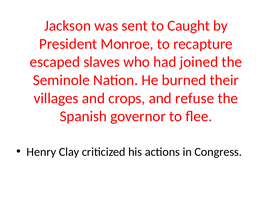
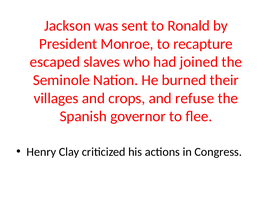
Caught: Caught -> Ronald
